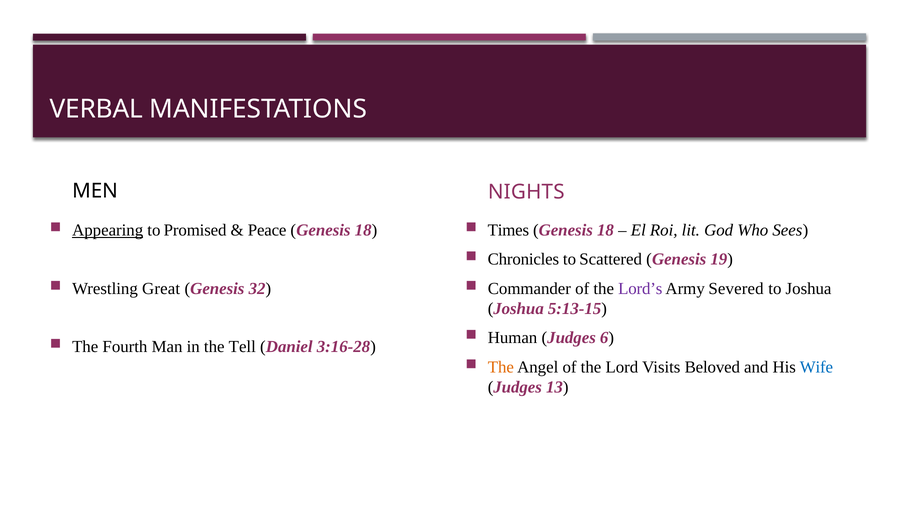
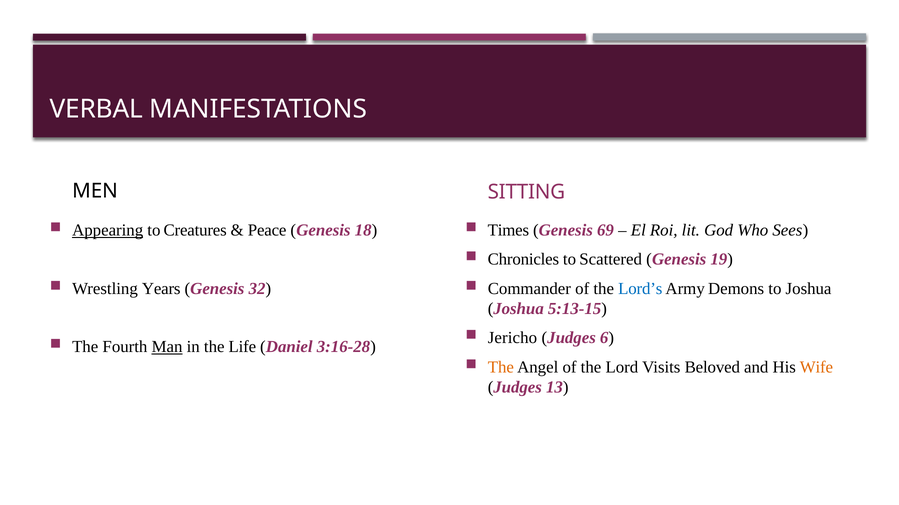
NIGHTS: NIGHTS -> SITTING
Promised: Promised -> Creatures
18 at (605, 230): 18 -> 69
Great: Great -> Years
Lord’s colour: purple -> blue
Severed: Severed -> Demons
Human: Human -> Jericho
Man underline: none -> present
Tell: Tell -> Life
Wife colour: blue -> orange
